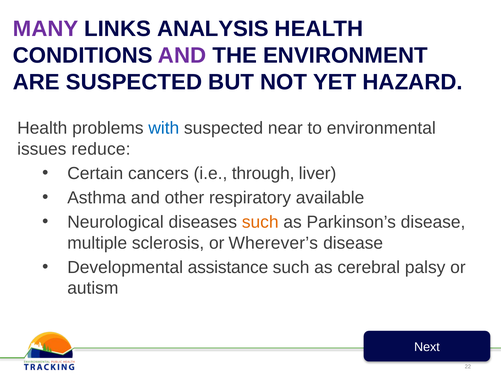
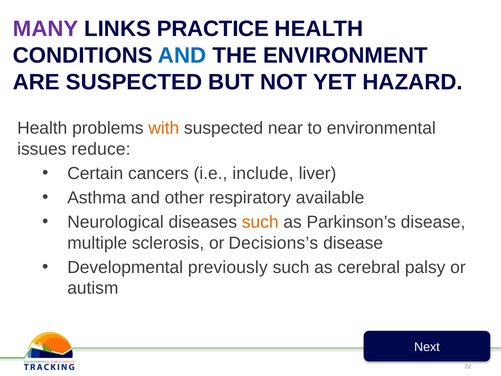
ANALYSIS: ANALYSIS -> PRACTICE
AND at (182, 55) colour: purple -> blue
with colour: blue -> orange
through: through -> include
Wherever’s: Wherever’s -> Decisions’s
assistance: assistance -> previously
